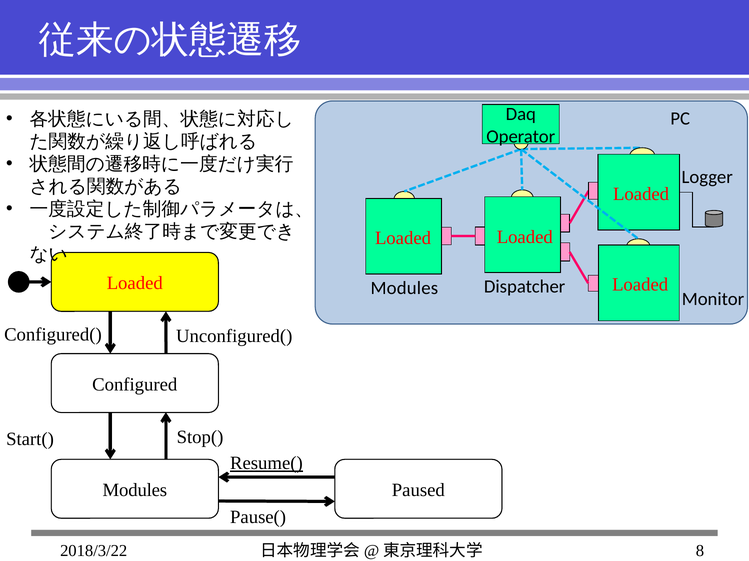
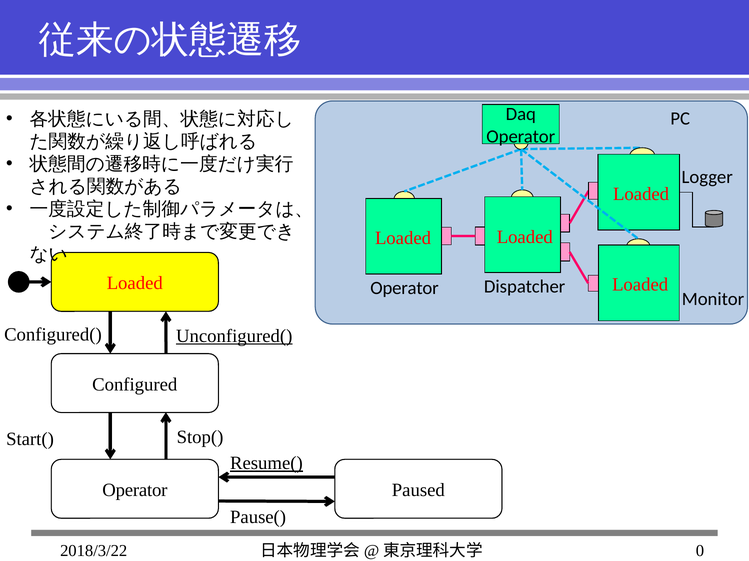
Modules at (404, 289): Modules -> Operator
Unconfigured( underline: none -> present
Modules at (135, 491): Modules -> Operator
8: 8 -> 0
